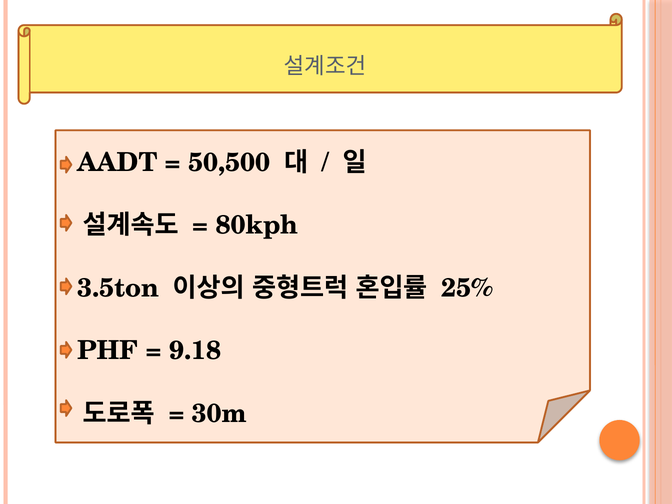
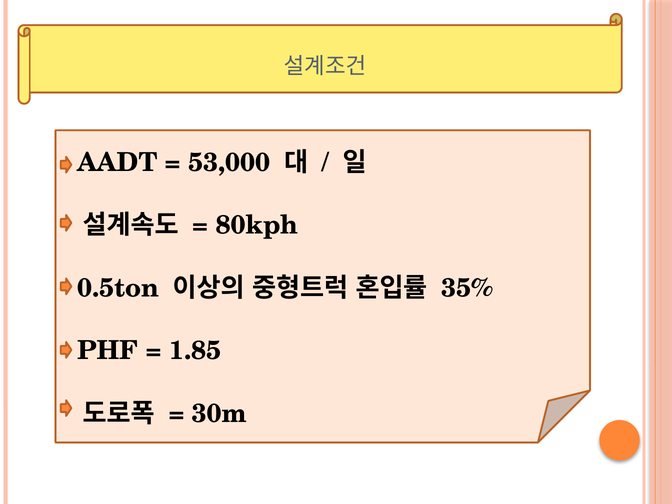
50,500: 50,500 -> 53,000
3.5ton: 3.5ton -> 0.5ton
25%: 25% -> 35%
9.18: 9.18 -> 1.85
